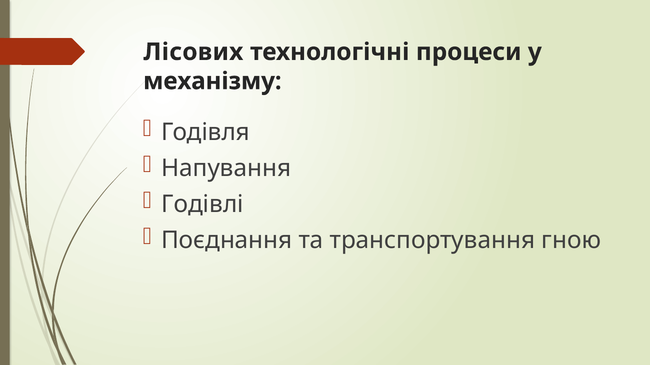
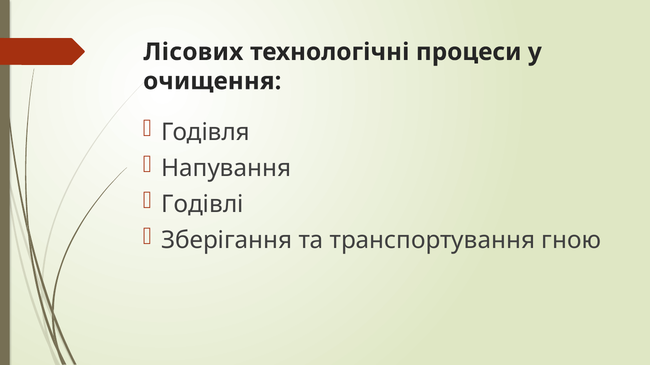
механізму: механізму -> очищення
Поєднання: Поєднання -> Зберігання
